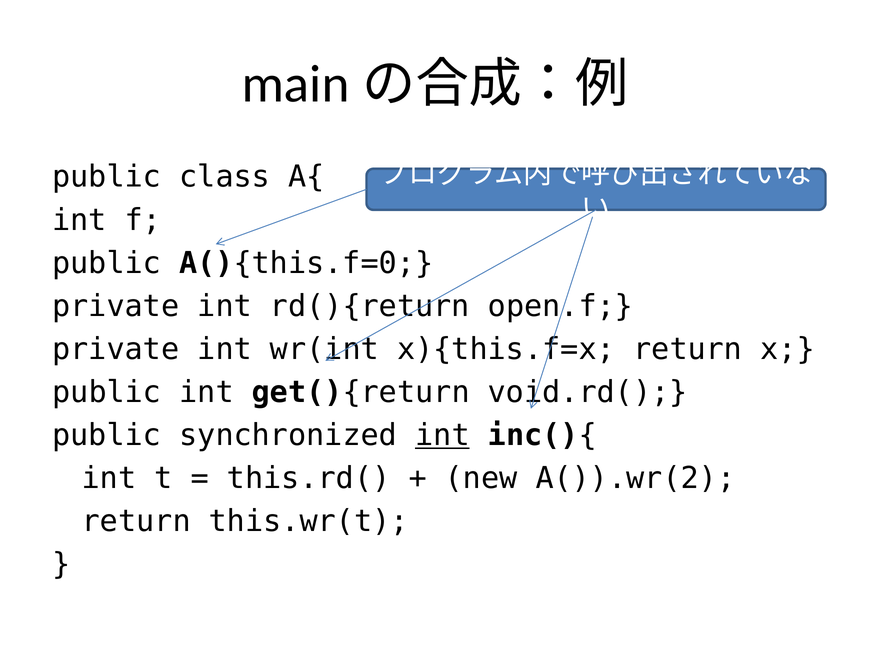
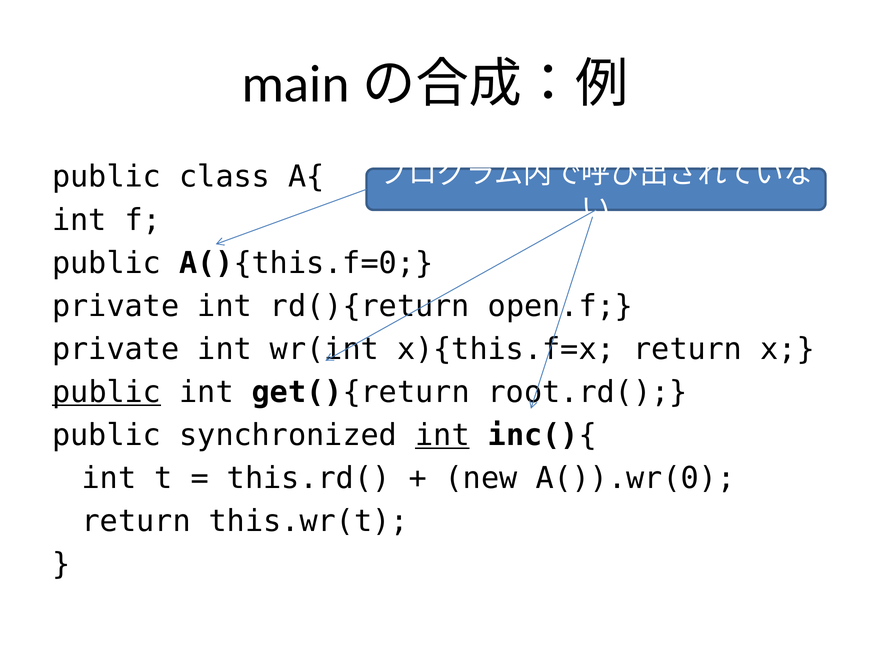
public at (107, 392) underline: none -> present
void.rd(: void.rd( -> root.rd(
A()).wr(2: A()).wr(2 -> A()).wr(0
